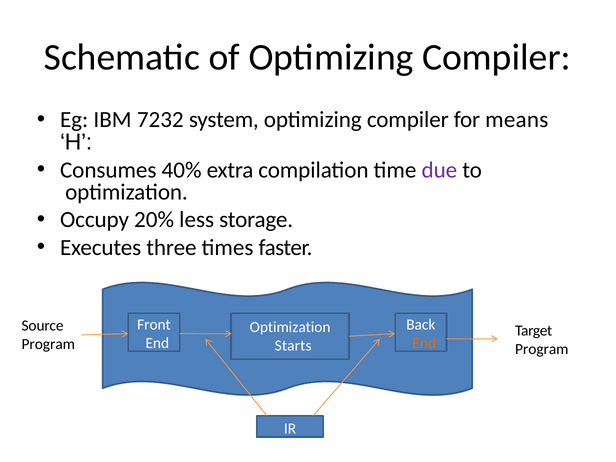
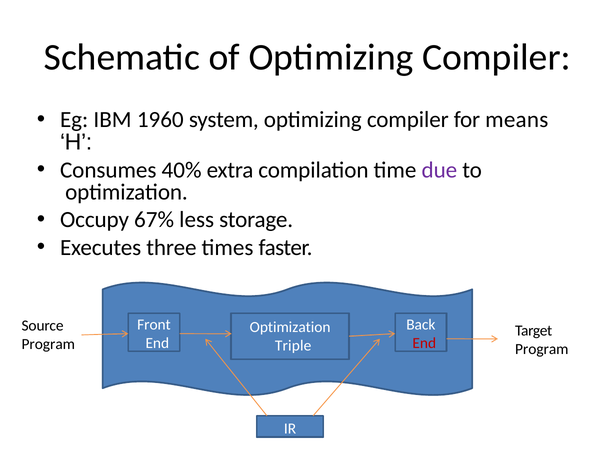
7232: 7232 -> 1960
20%: 20% -> 67%
End at (424, 343) colour: orange -> red
Starts: Starts -> Triple
